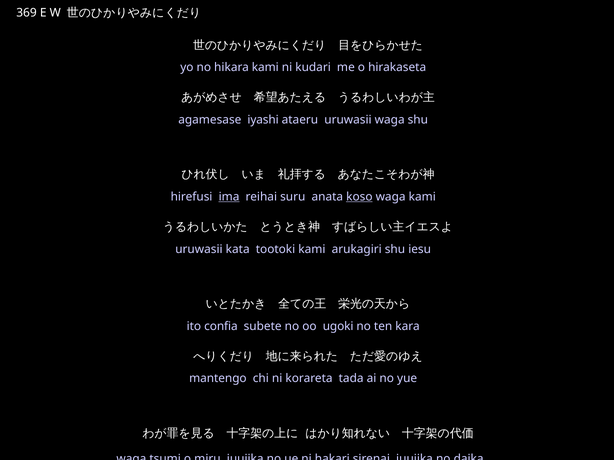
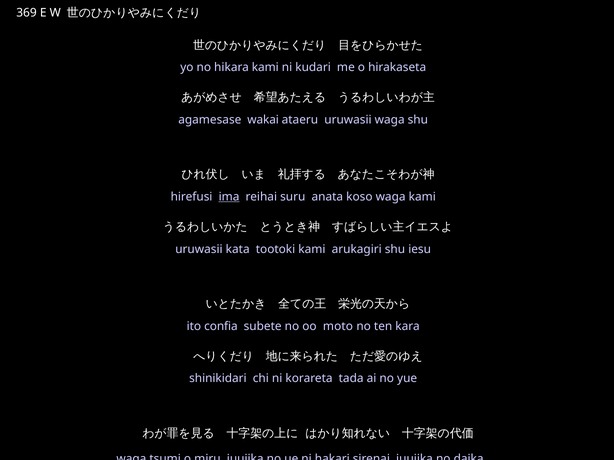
iyashi: iyashi -> wakai
koso underline: present -> none
ugoki: ugoki -> moto
mantengo: mantengo -> shinikidari
